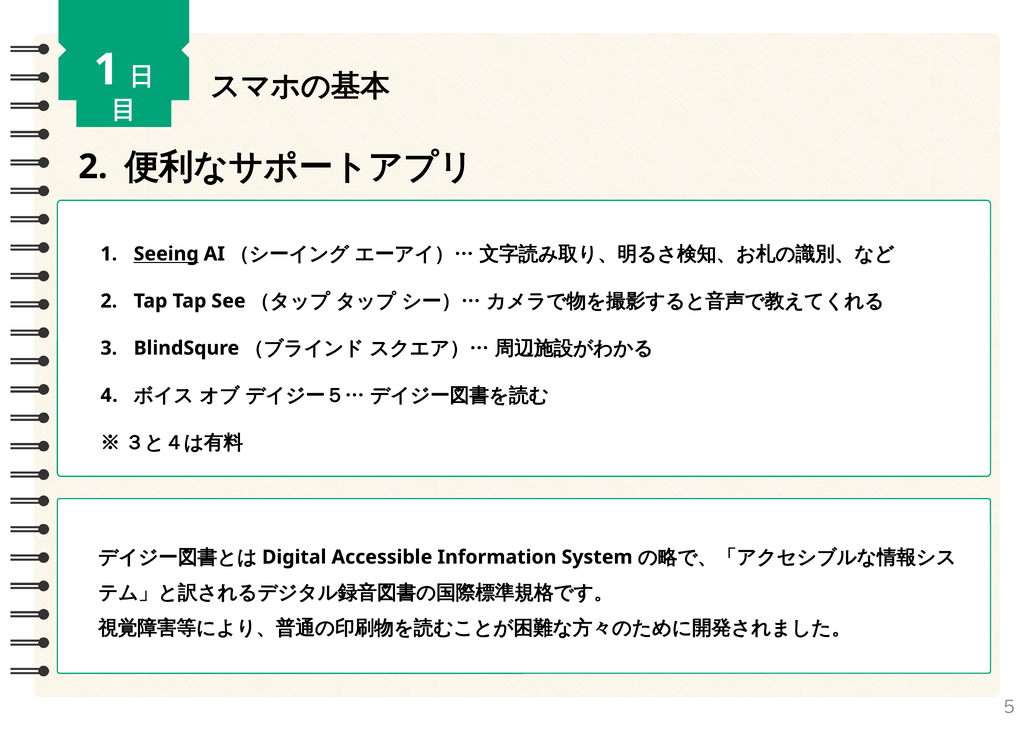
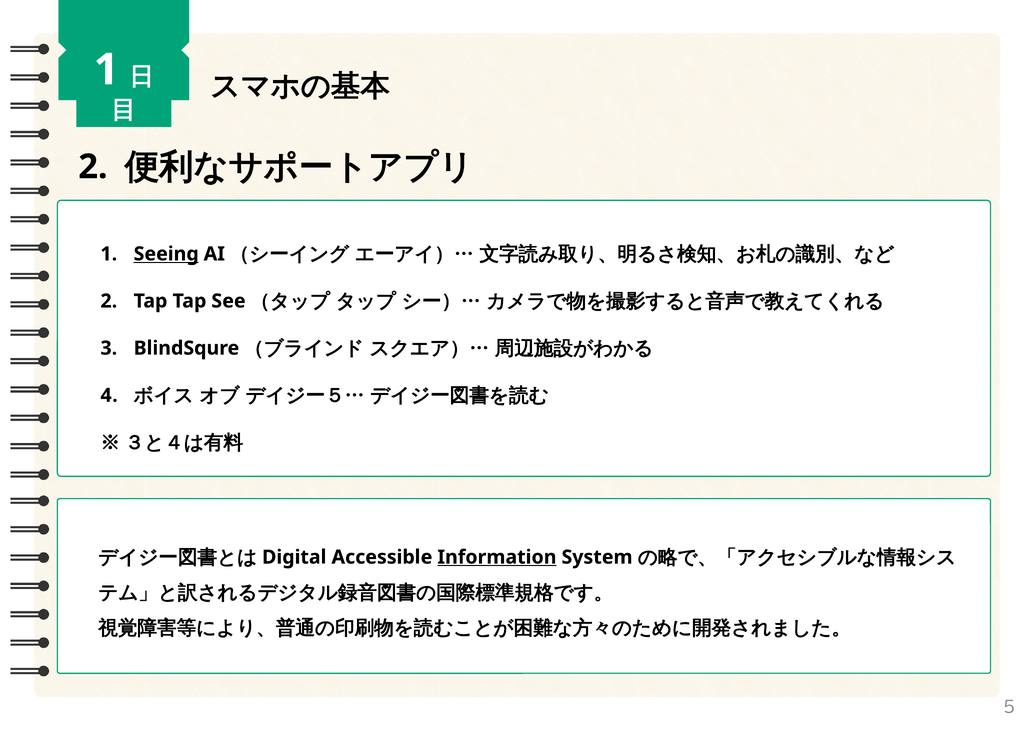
Information underline: none -> present
